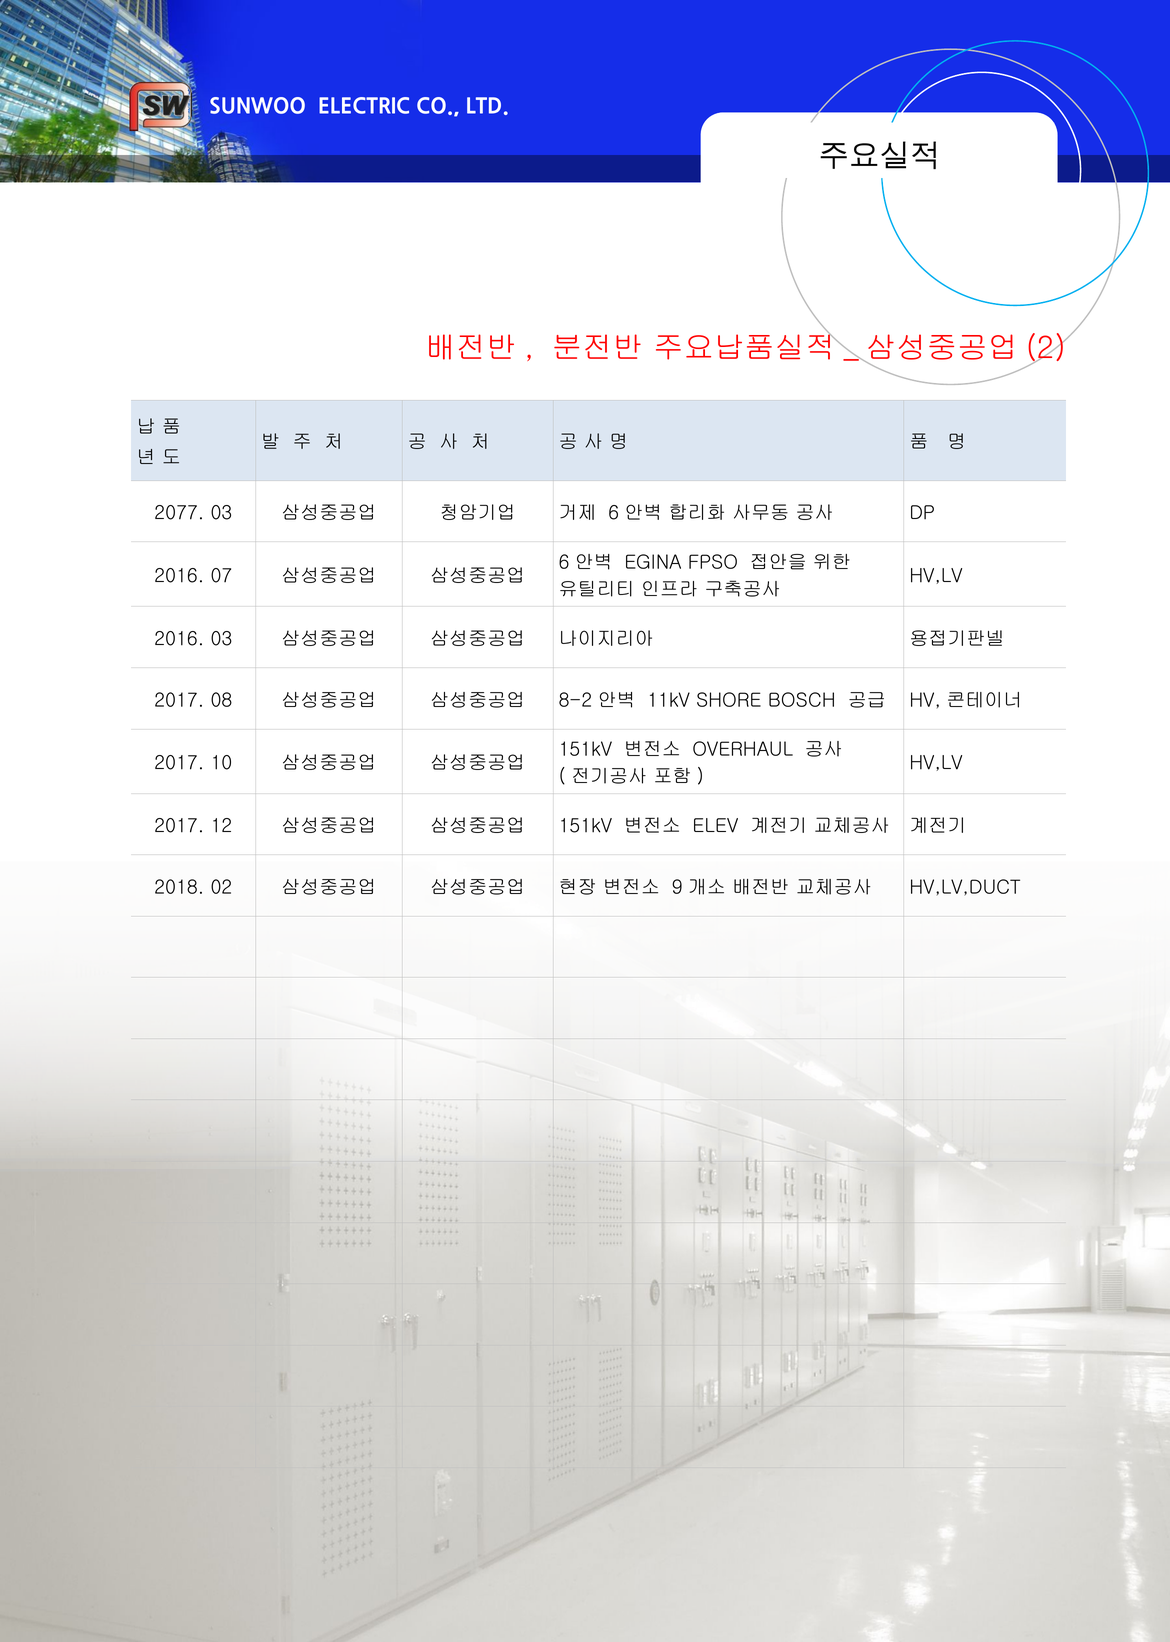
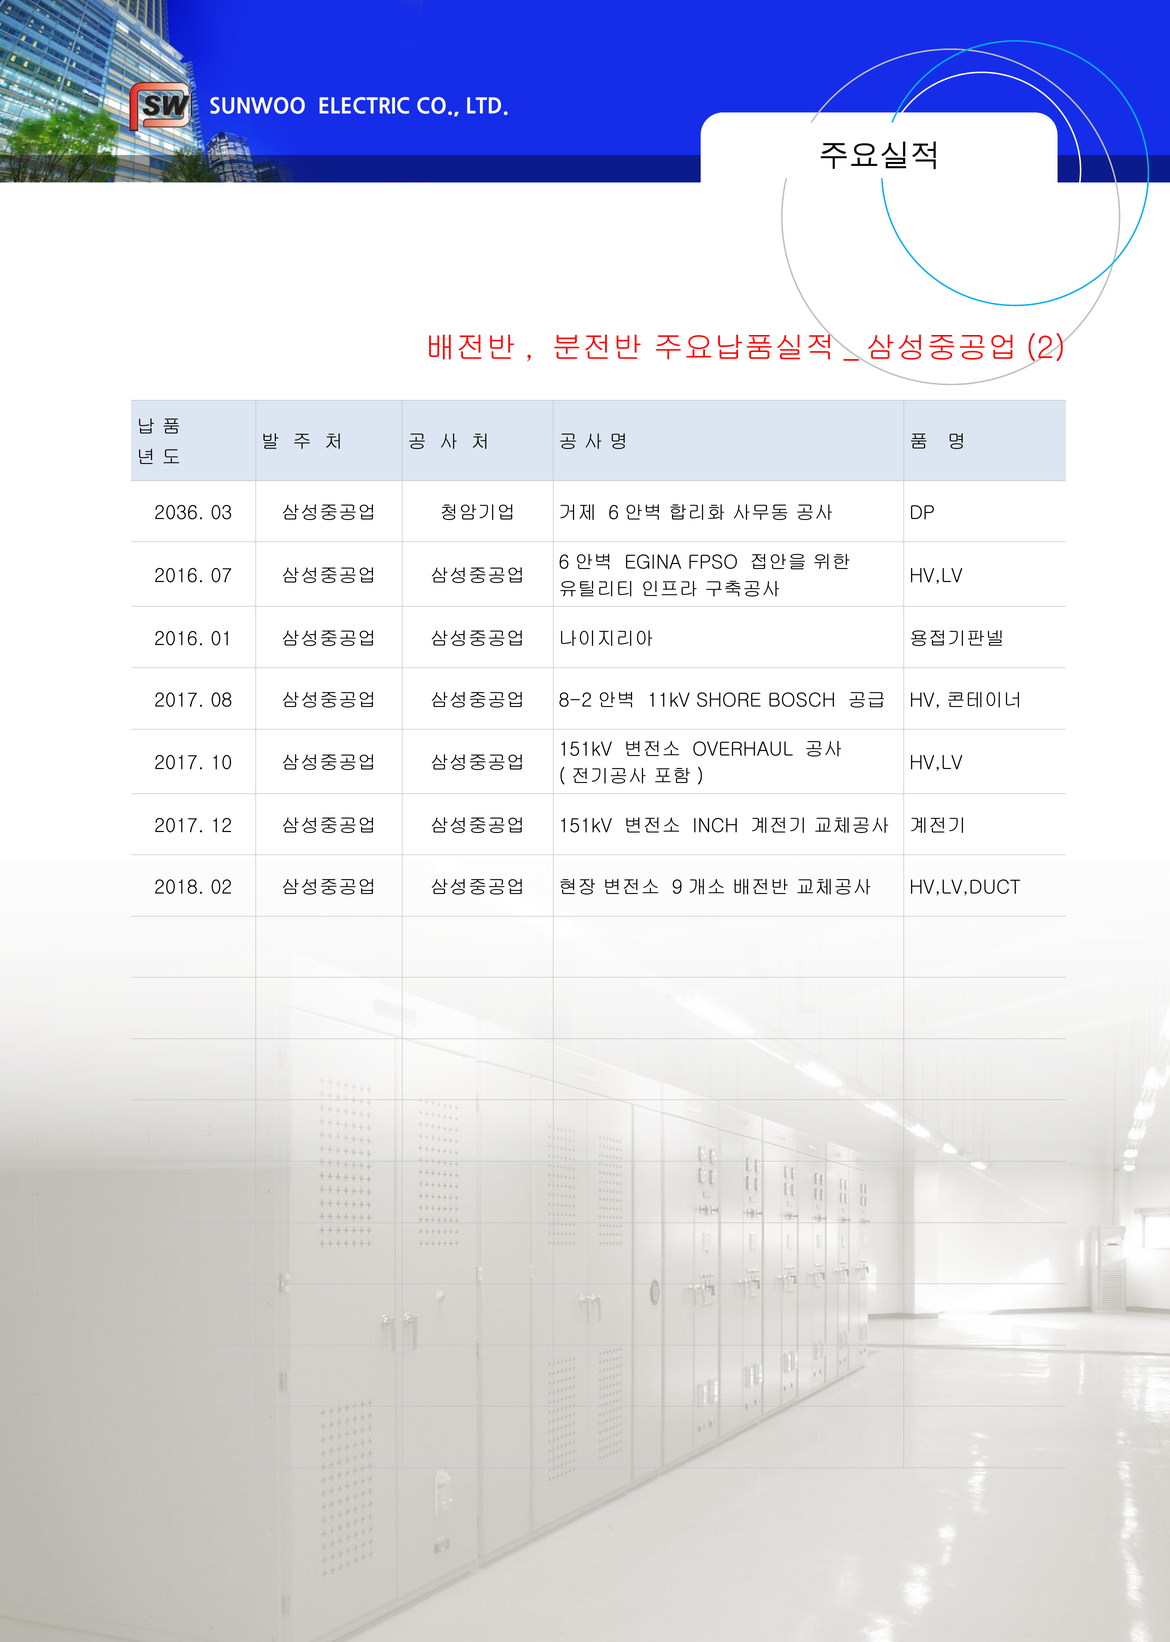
2077: 2077 -> 2036
2016 03: 03 -> 01
ELEV: ELEV -> INCH
